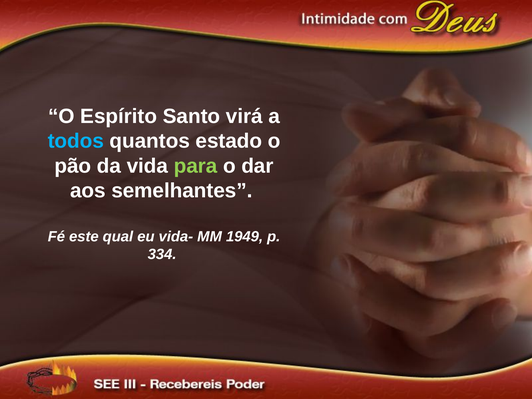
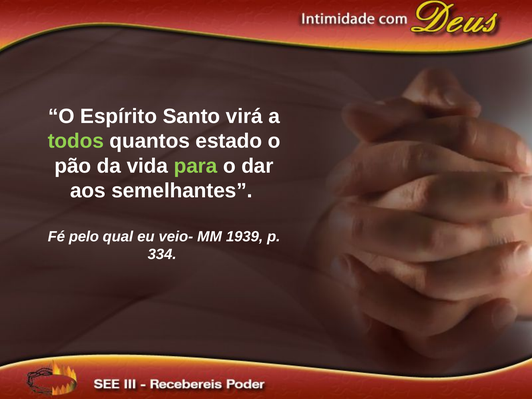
todos colour: light blue -> light green
este: este -> pelo
vida-: vida- -> veio-
1949: 1949 -> 1939
